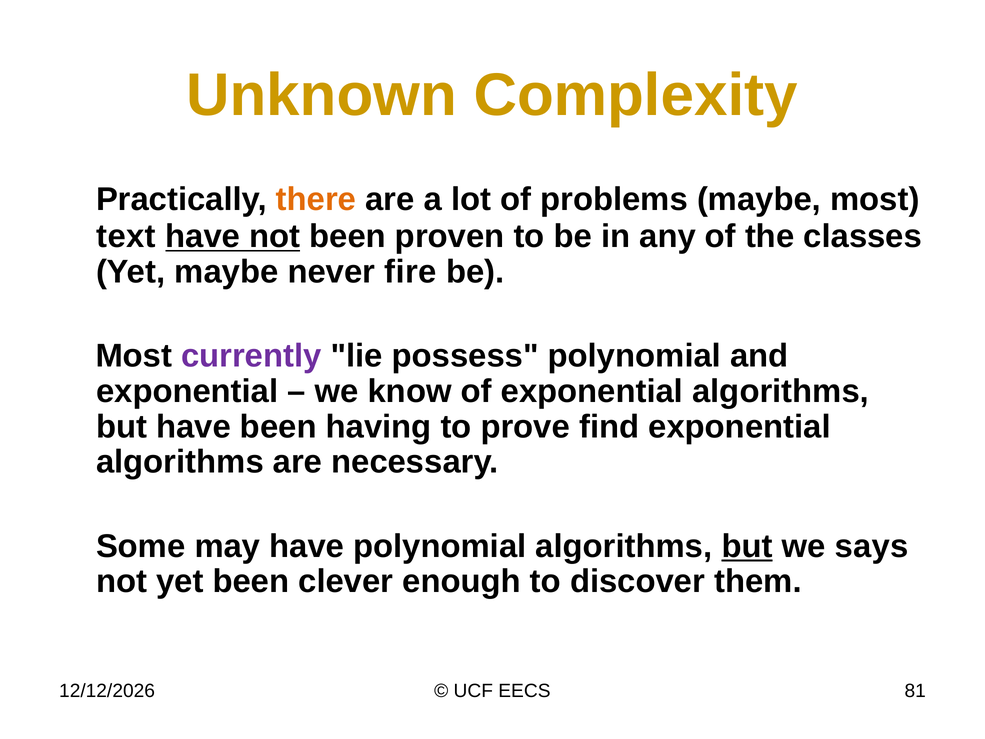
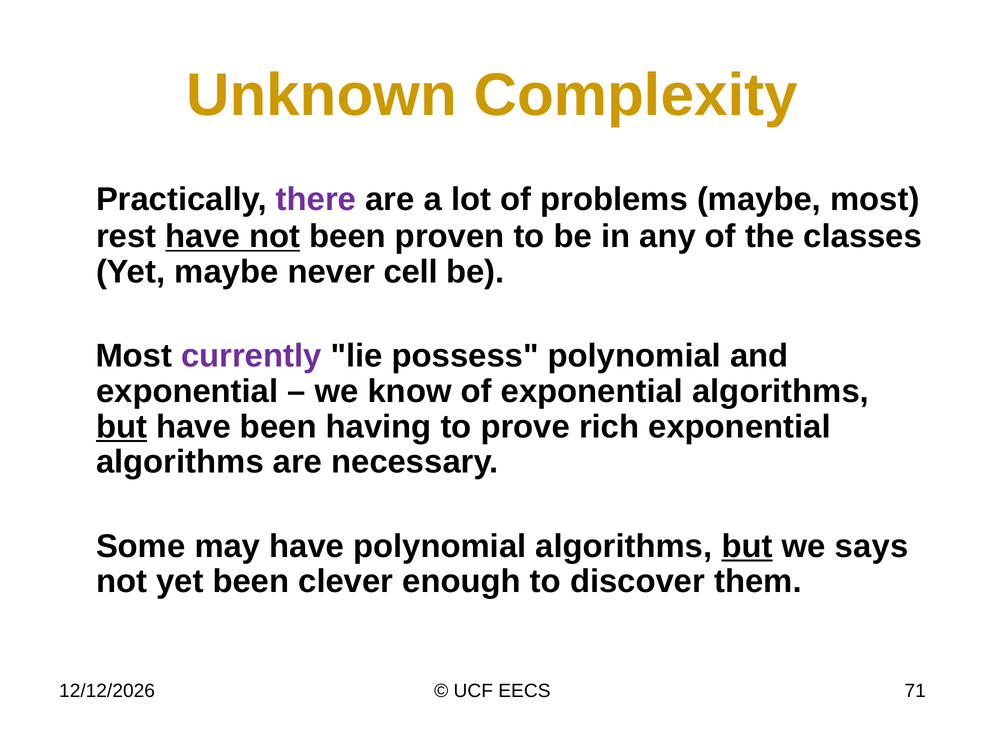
there colour: orange -> purple
text: text -> rest
fire: fire -> cell
but at (122, 427) underline: none -> present
find: find -> rich
81: 81 -> 71
